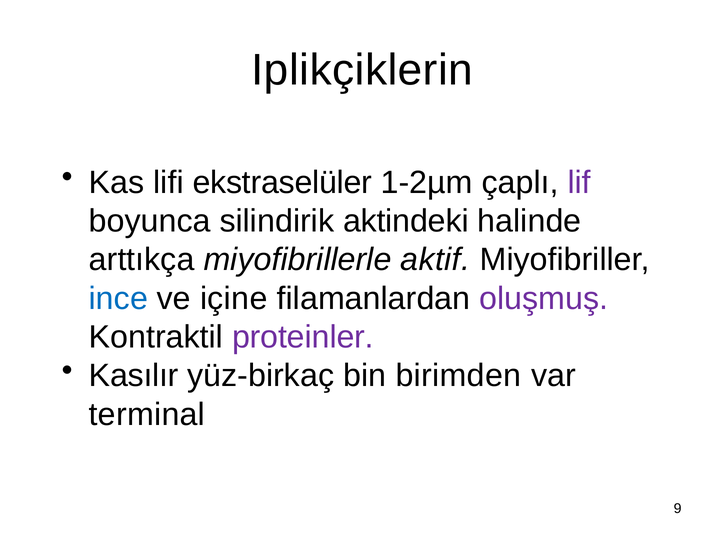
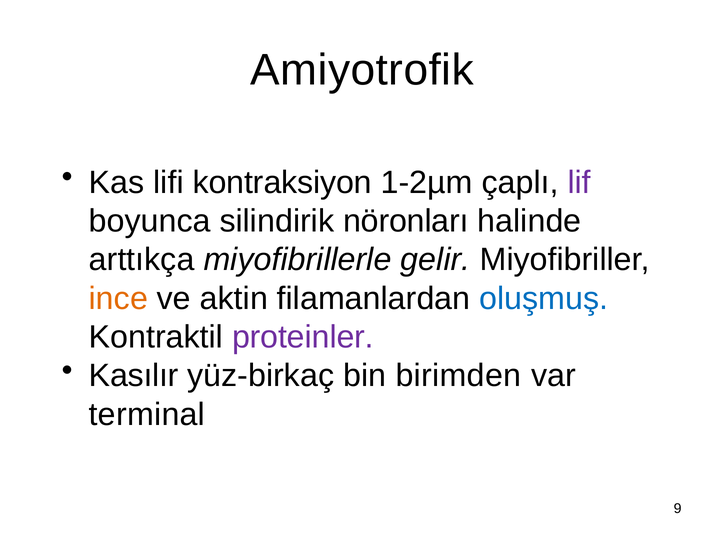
Iplikçiklerin: Iplikçiklerin -> Amiyotrofik
ekstraselüler: ekstraselüler -> kontraksiyon
aktindeki: aktindeki -> nöronları
aktif: aktif -> gelir
ince colour: blue -> orange
içine: içine -> aktin
oluşmuş colour: purple -> blue
